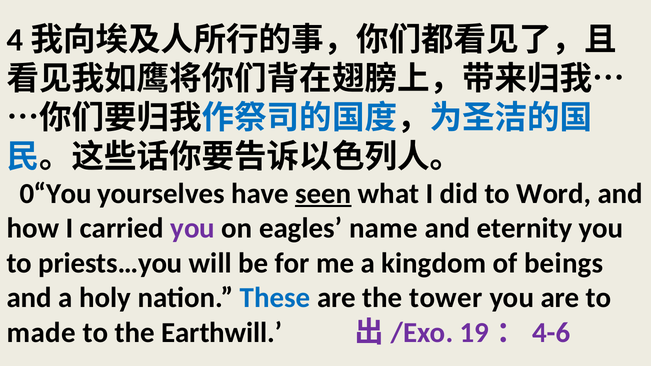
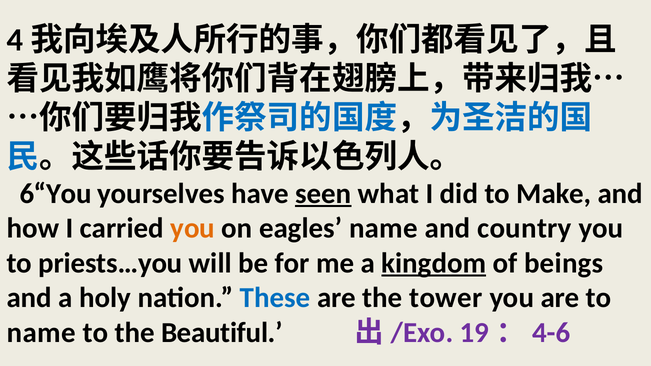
0“You: 0“You -> 6“You
Word: Word -> Make
you at (193, 229) colour: purple -> orange
eternity: eternity -> country
kingdom underline: none -> present
made at (41, 333): made -> name
Earthwill: Earthwill -> Beautiful
